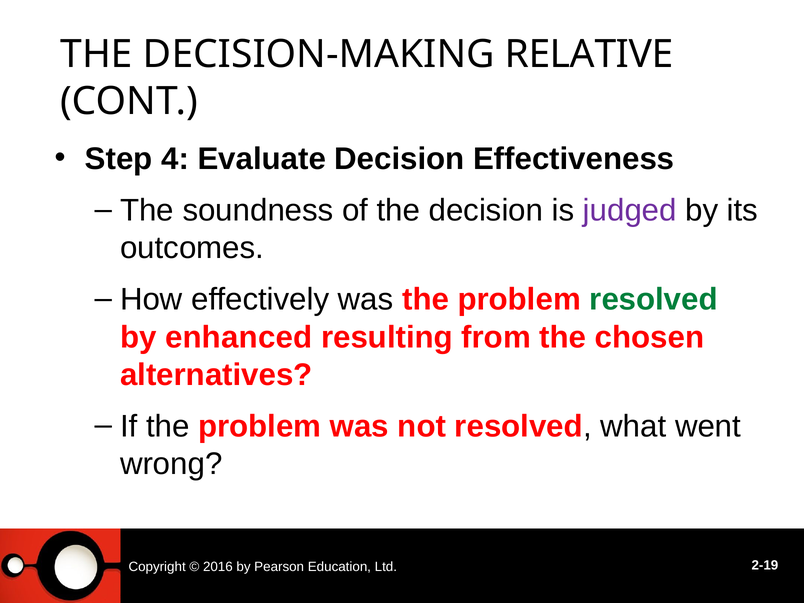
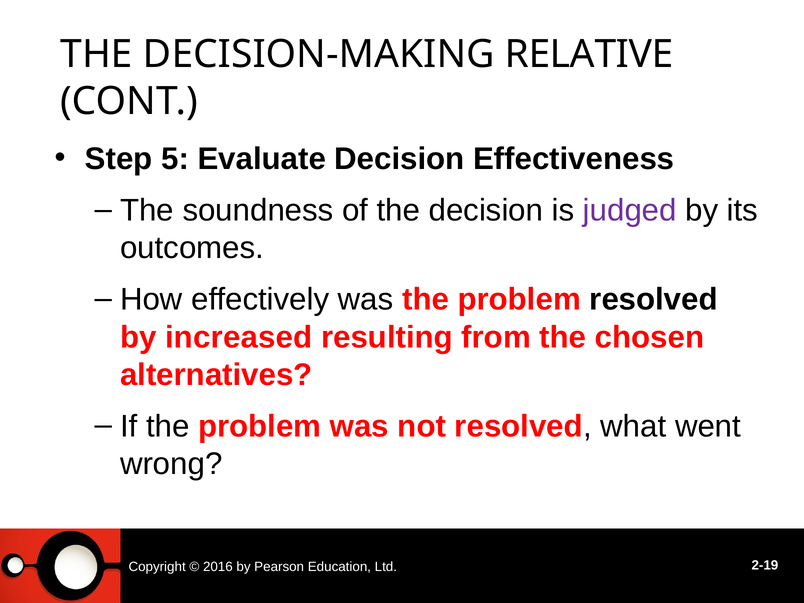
4: 4 -> 5
resolved at (654, 300) colour: green -> black
enhanced: enhanced -> increased
